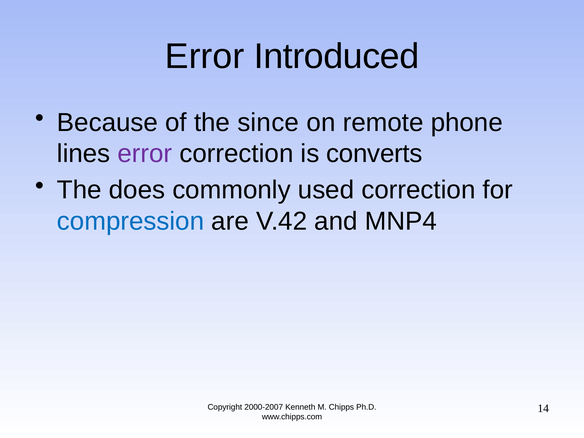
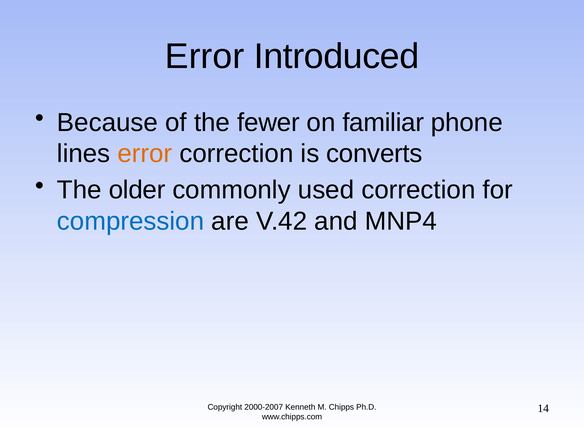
since: since -> fewer
remote: remote -> familiar
error at (145, 154) colour: purple -> orange
does: does -> older
